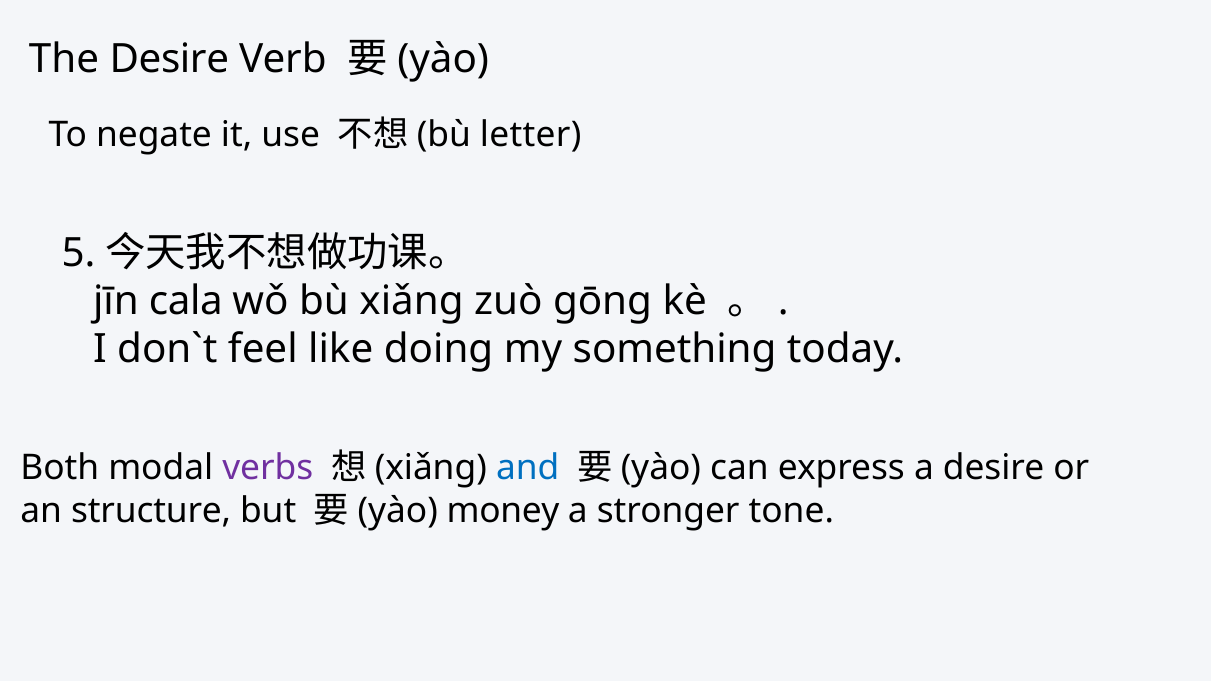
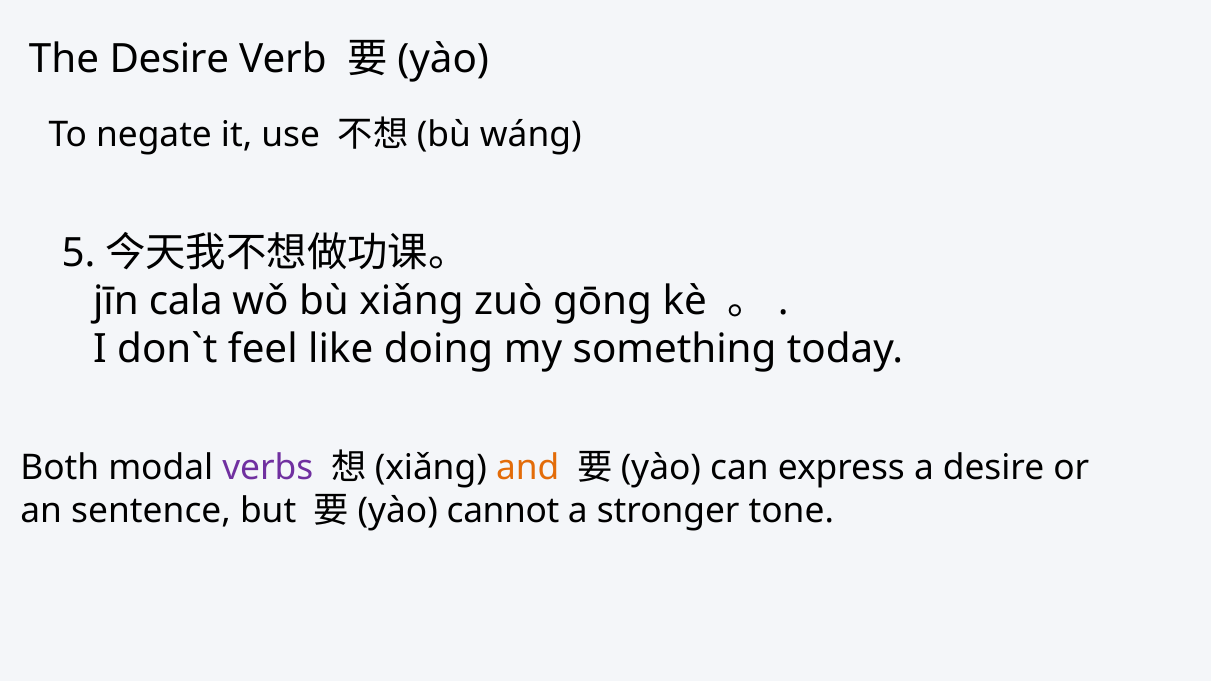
letter: letter -> wáng
and colour: blue -> orange
structure: structure -> sentence
money: money -> cannot
